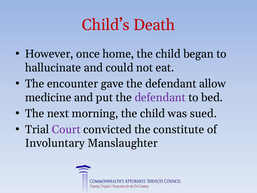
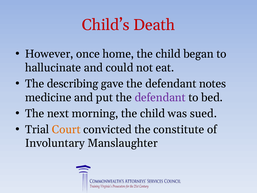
encounter: encounter -> describing
allow: allow -> notes
Court colour: purple -> orange
